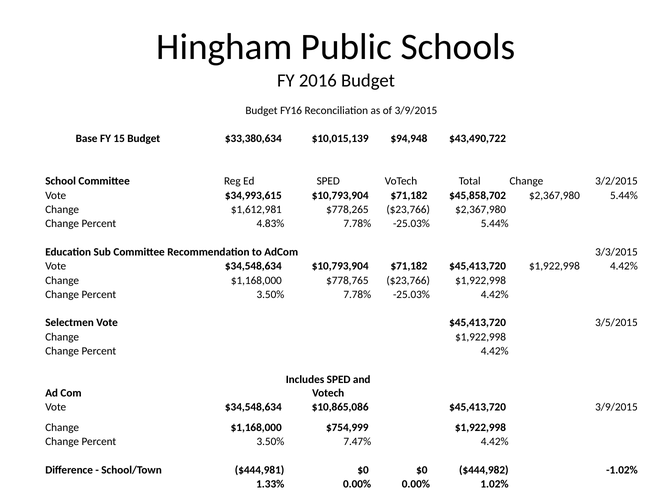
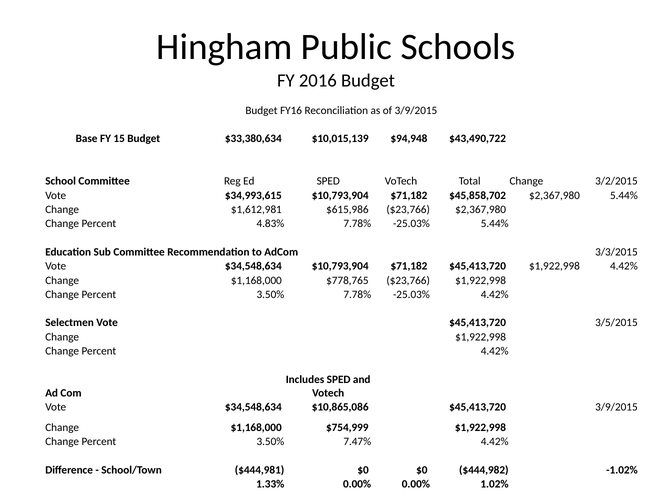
$778,265: $778,265 -> $615,986
